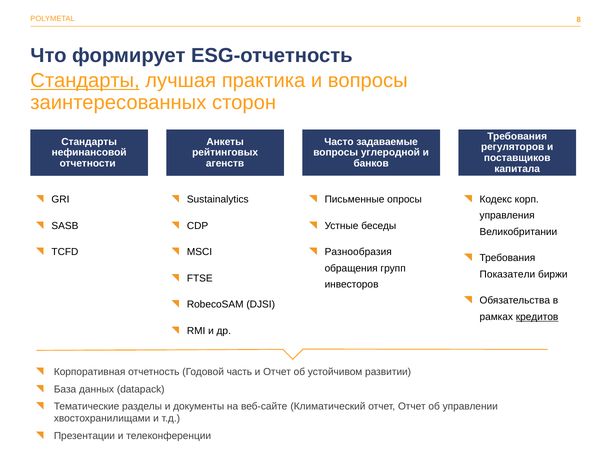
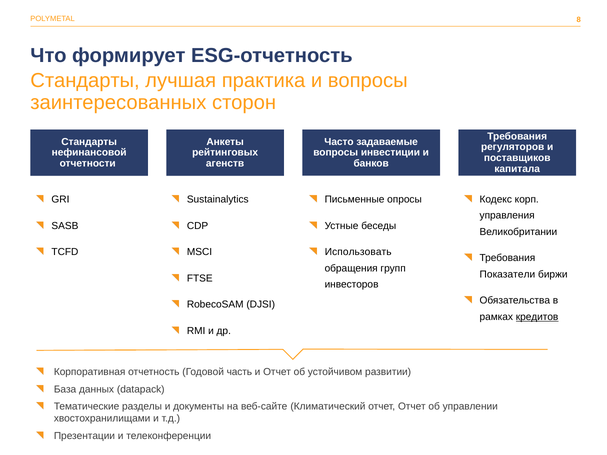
Стандарты at (85, 81) underline: present -> none
углеродной: углеродной -> инвестиции
Разнообразия: Разнообразия -> Использовать
